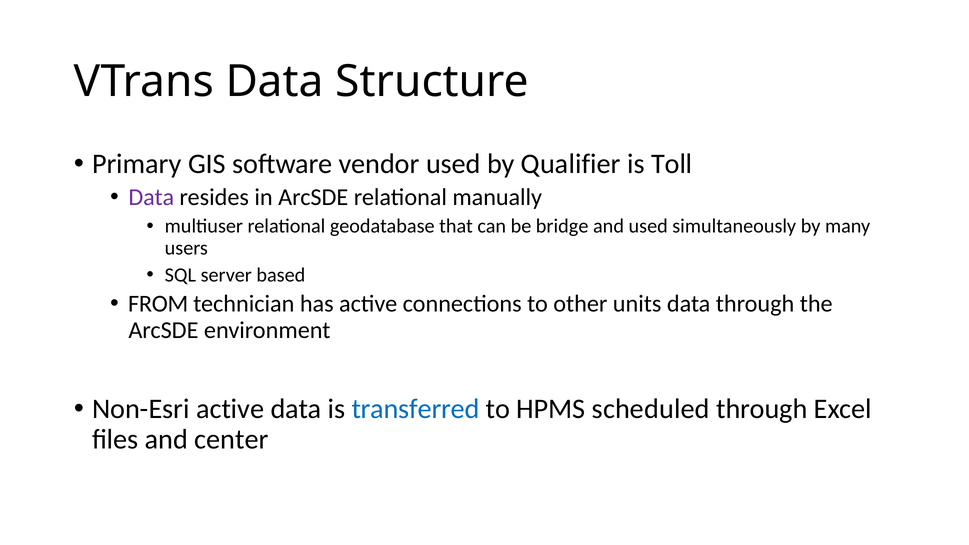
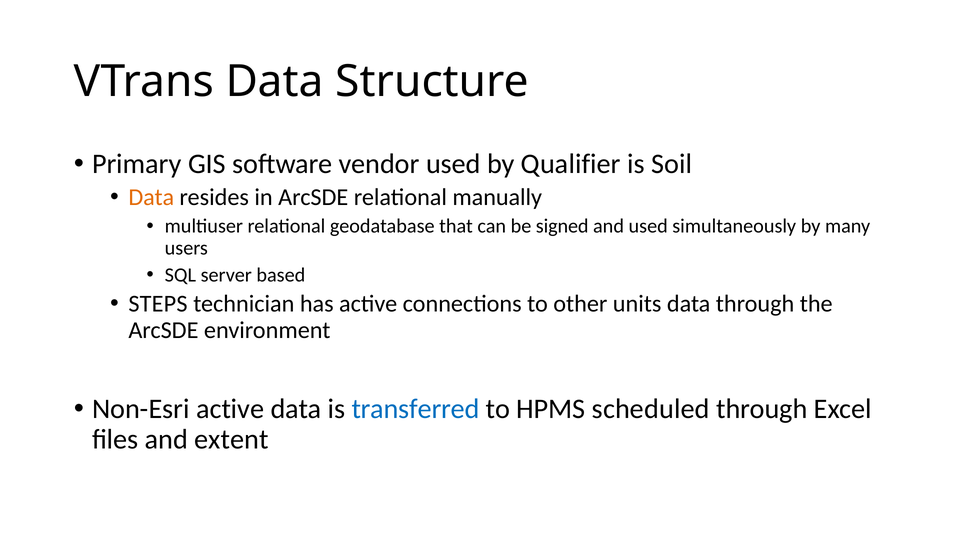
Toll: Toll -> Soil
Data at (151, 197) colour: purple -> orange
bridge: bridge -> signed
FROM: FROM -> STEPS
center: center -> extent
